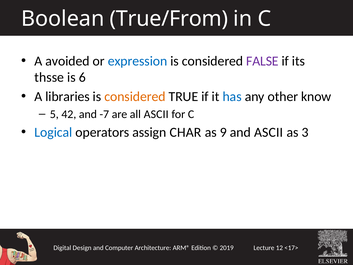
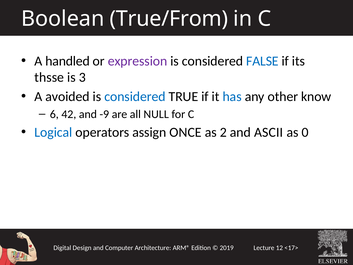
avoided: avoided -> handled
expression colour: blue -> purple
FALSE colour: purple -> blue
6: 6 -> 3
libraries: libraries -> avoided
considered at (135, 97) colour: orange -> blue
5: 5 -> 6
-7: -7 -> -9
all ASCII: ASCII -> NULL
CHAR: CHAR -> ONCE
9: 9 -> 2
3: 3 -> 0
